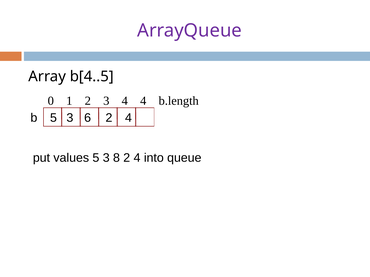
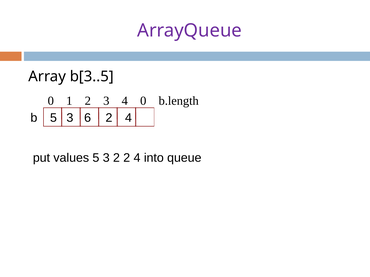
b[4..5: b[4..5 -> b[3..5
4 4: 4 -> 0
3 8: 8 -> 2
